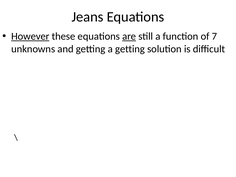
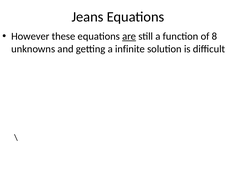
However underline: present -> none
7: 7 -> 8
a getting: getting -> infinite
